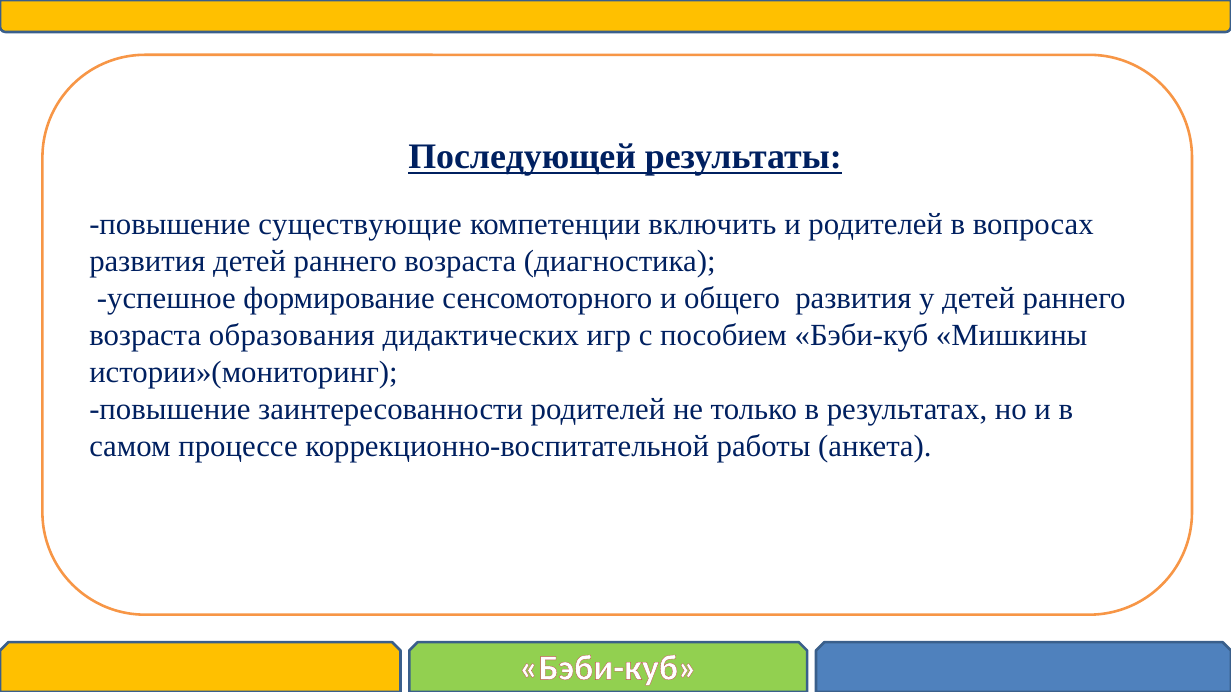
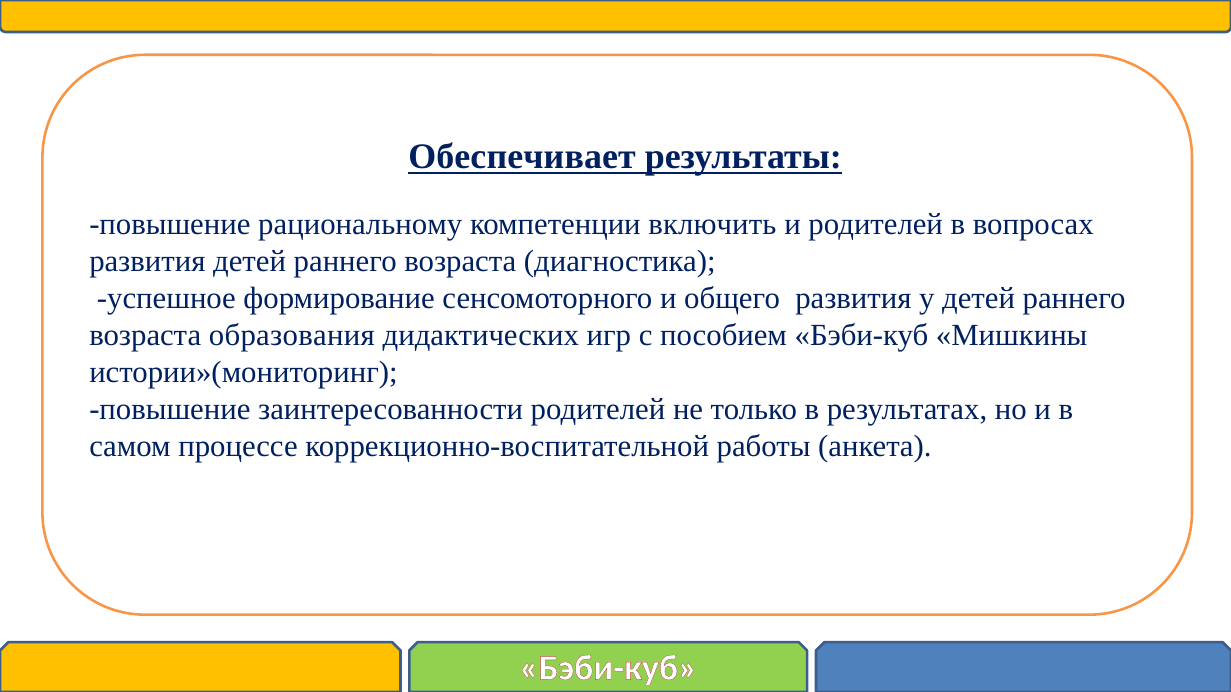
Последующей: Последующей -> Обеспечивает
существующие: существующие -> рациональному
